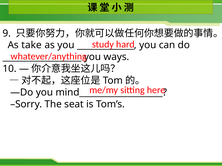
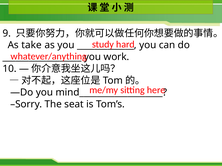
ways: ways -> work
